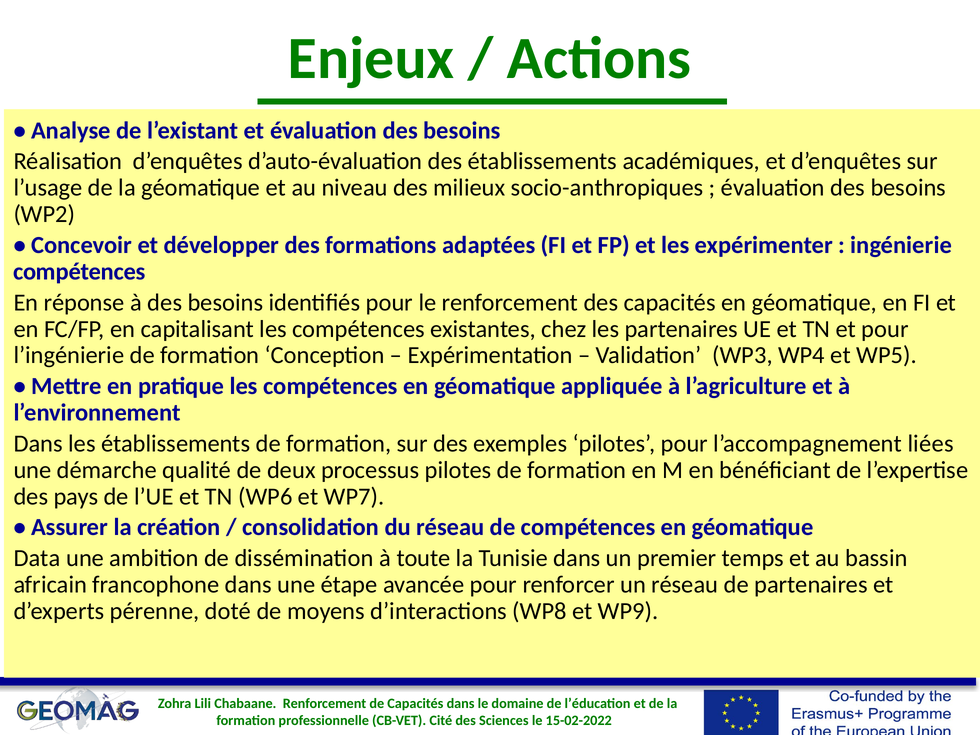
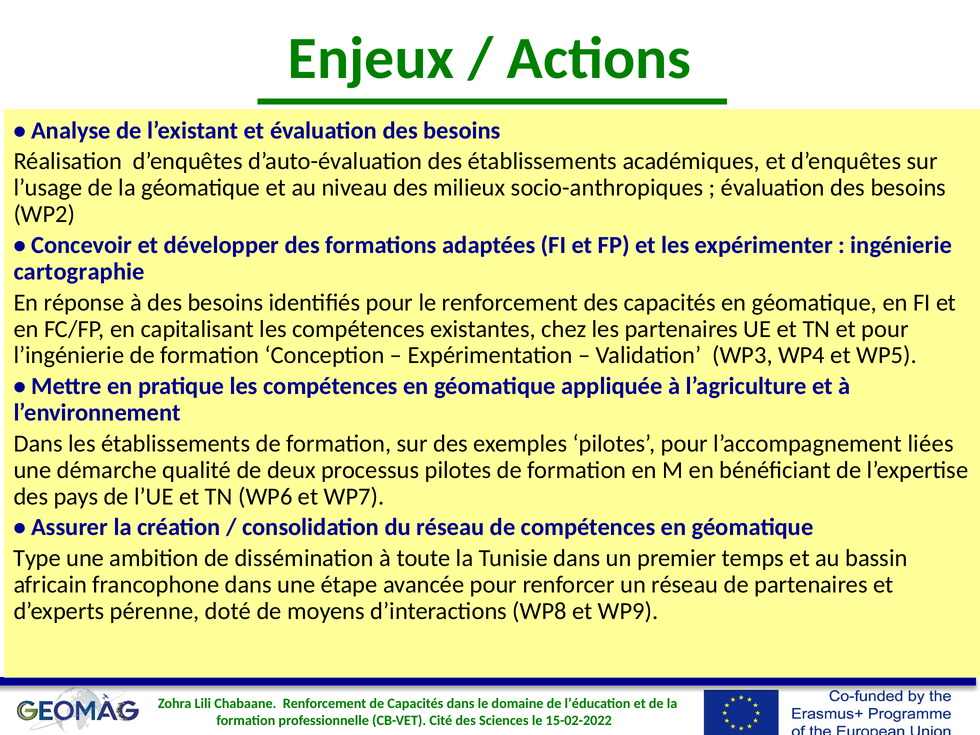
compétences at (79, 272): compétences -> cartographie
Data: Data -> Type
